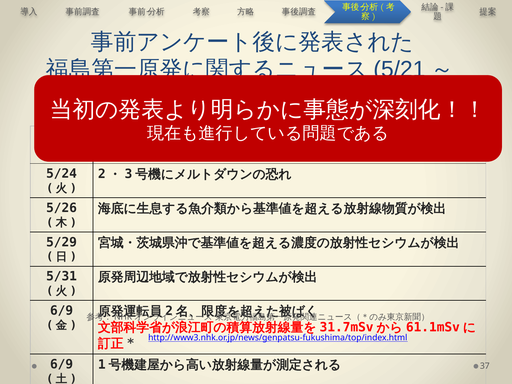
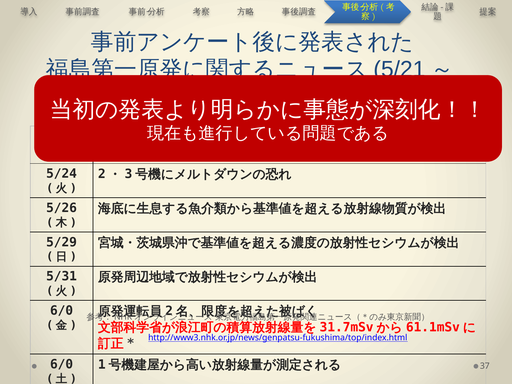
6/9 at (62, 311): 6/9 -> 6/0
6/9 at (62, 364): 6/9 -> 6/0
